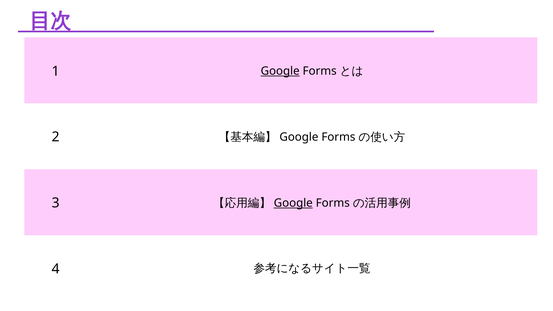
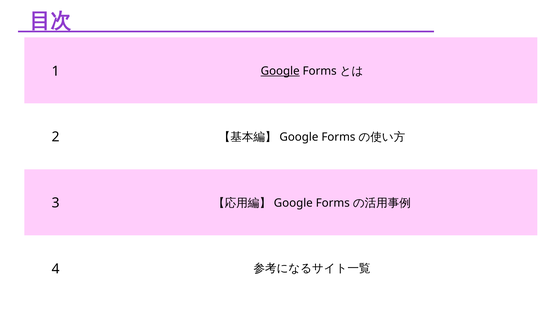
Google at (293, 203) underline: present -> none
